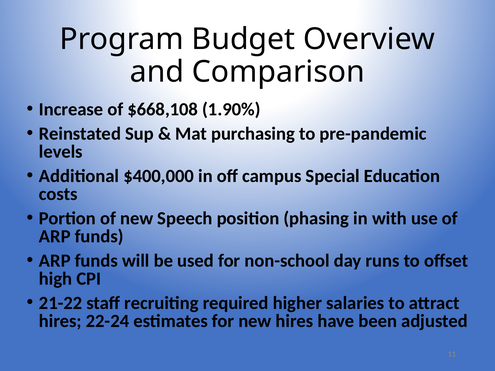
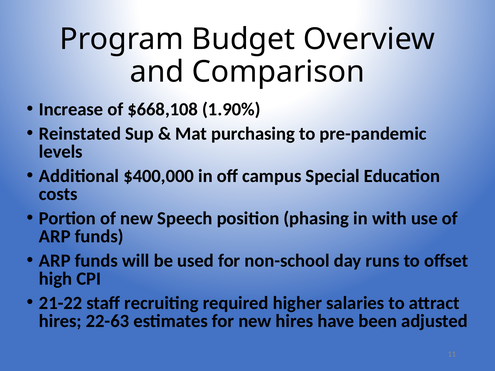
22-24: 22-24 -> 22-63
